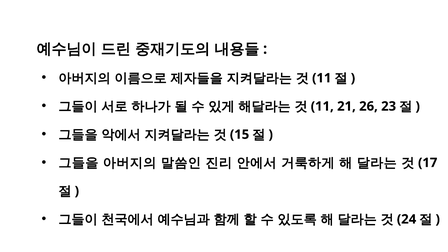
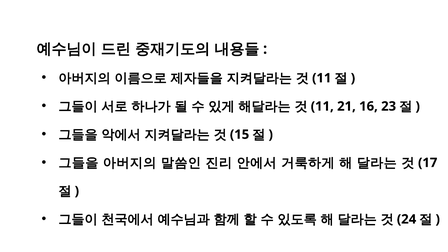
26: 26 -> 16
